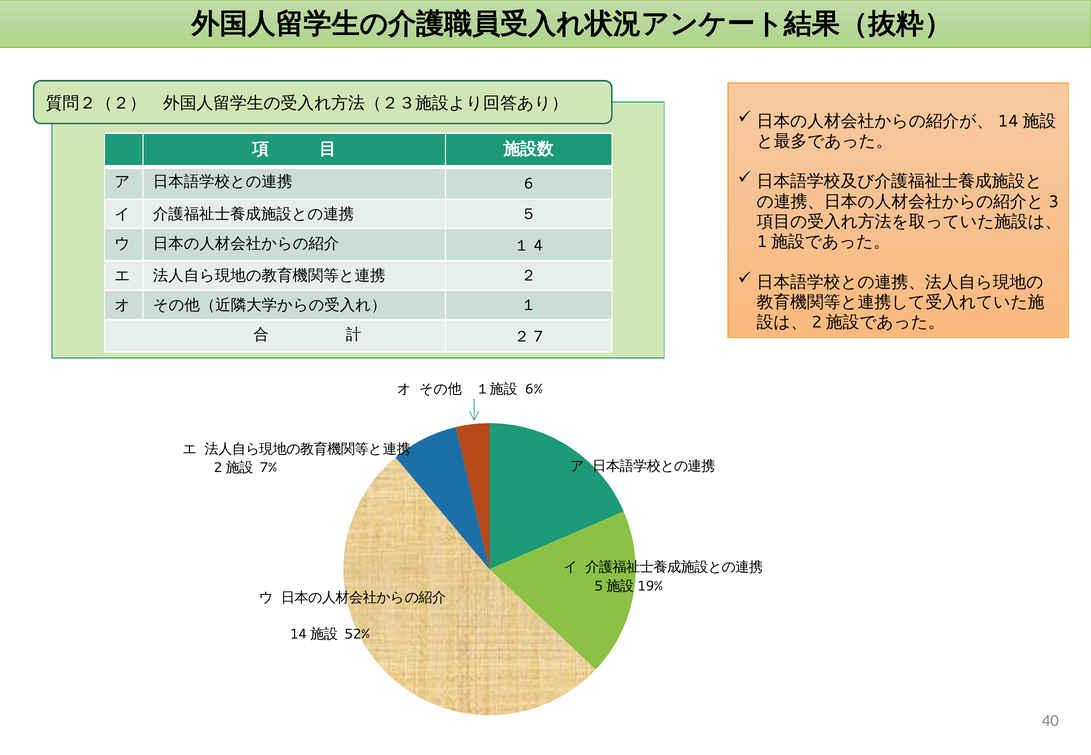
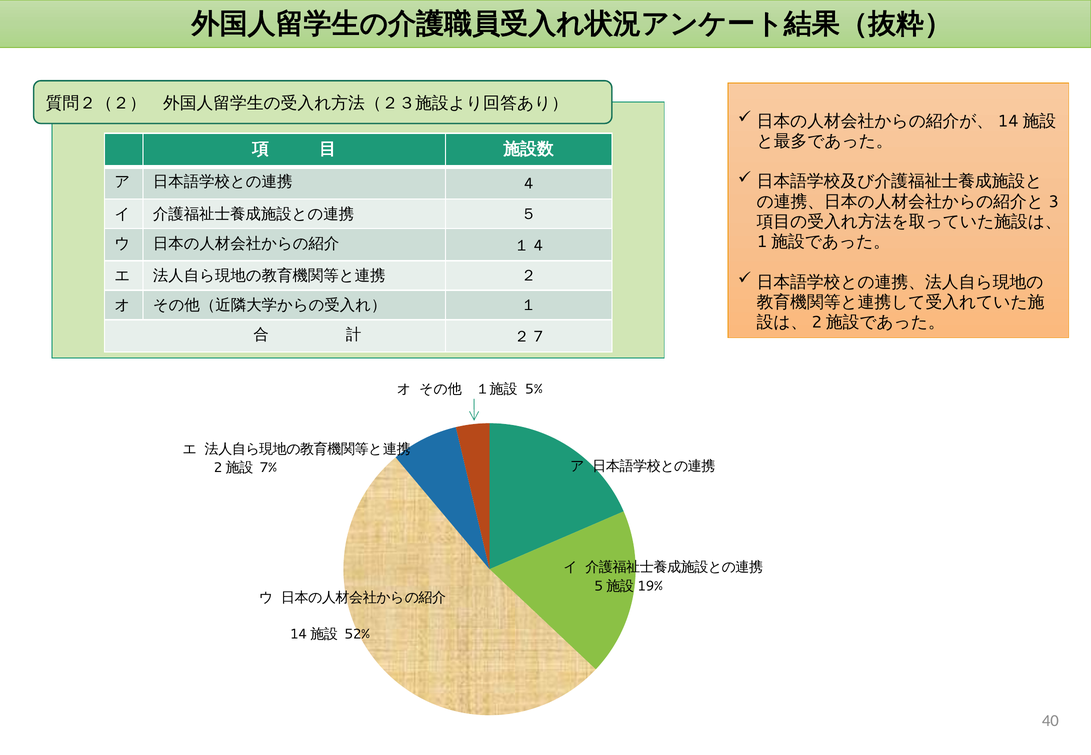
6 at (529, 184): 6 -> 4
6%: 6% -> 5%
